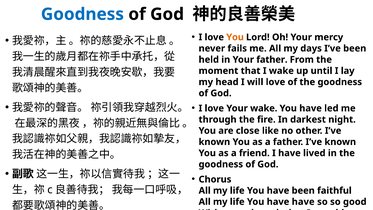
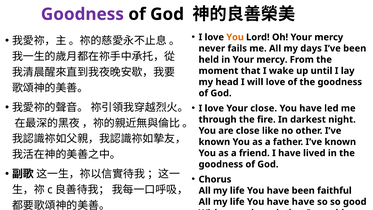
Goodness at (82, 14) colour: blue -> purple
in Your father: father -> mercy
Your wake: wake -> close
